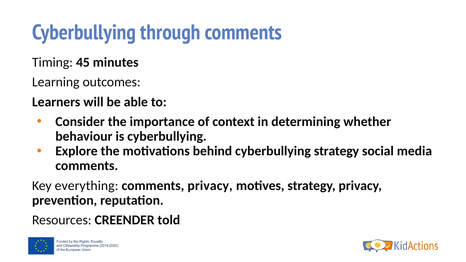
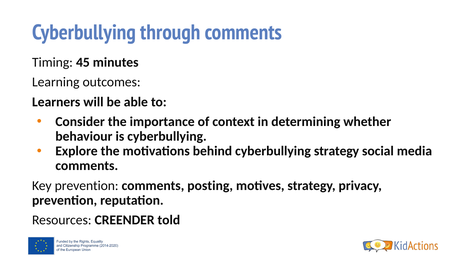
Key everything: everything -> prevention
comments privacy: privacy -> posting
